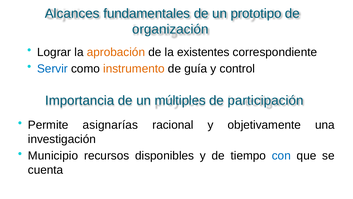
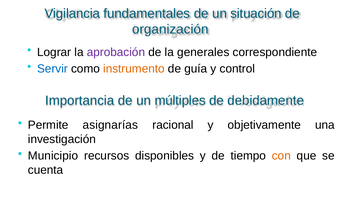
Alcances: Alcances -> Vigilancia
prototipo: prototipo -> situación
aprobación colour: orange -> purple
existentes: existentes -> generales
participación: participación -> debidamente
con colour: blue -> orange
